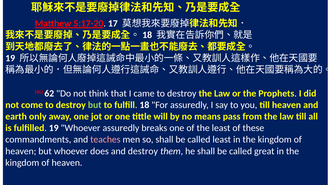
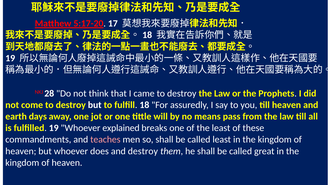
62: 62 -> 28
but at (95, 105) colour: light green -> white
only: only -> days
Whoever assuredly: assuredly -> explained
